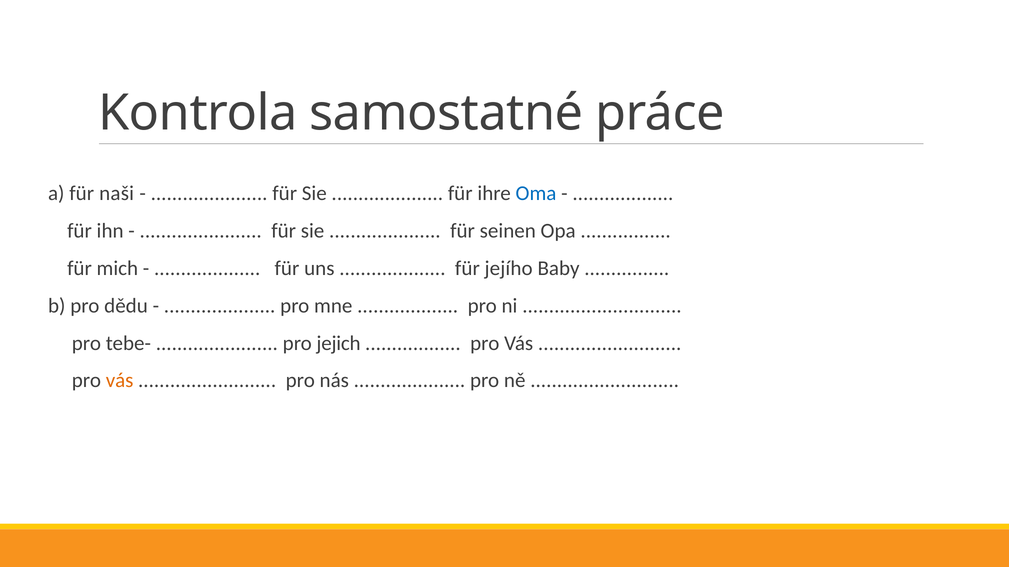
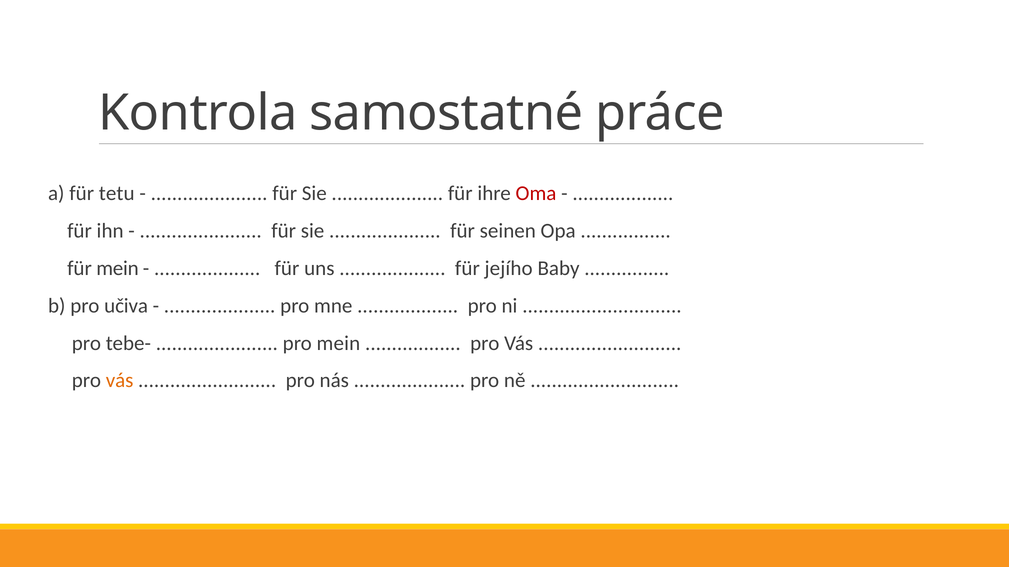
naši: naši -> tetu
Oma colour: blue -> red
für mich: mich -> mein
dědu: dědu -> učiva
pro jejich: jejich -> mein
